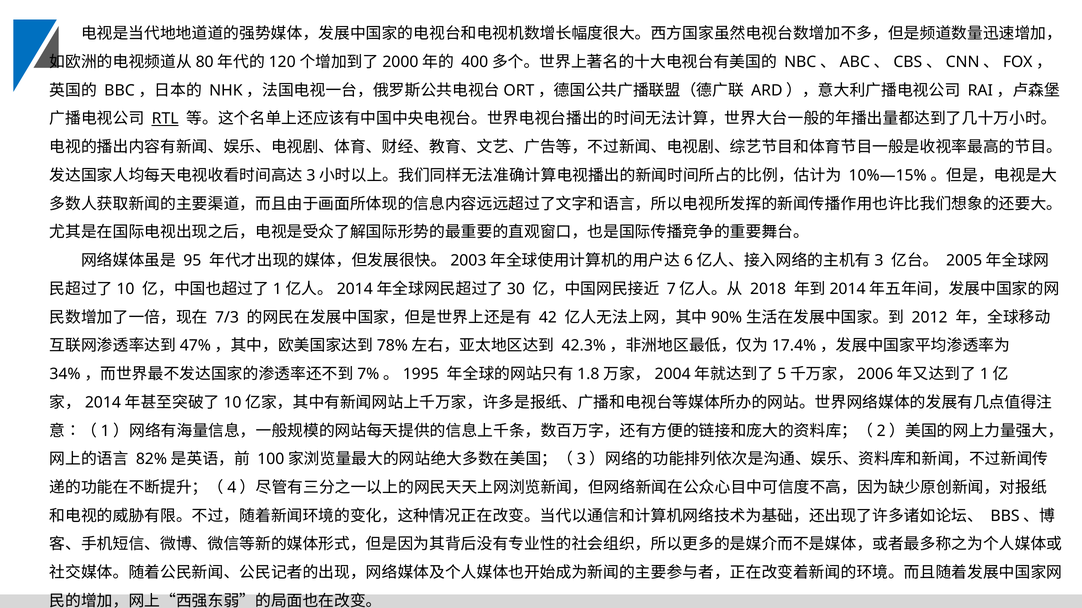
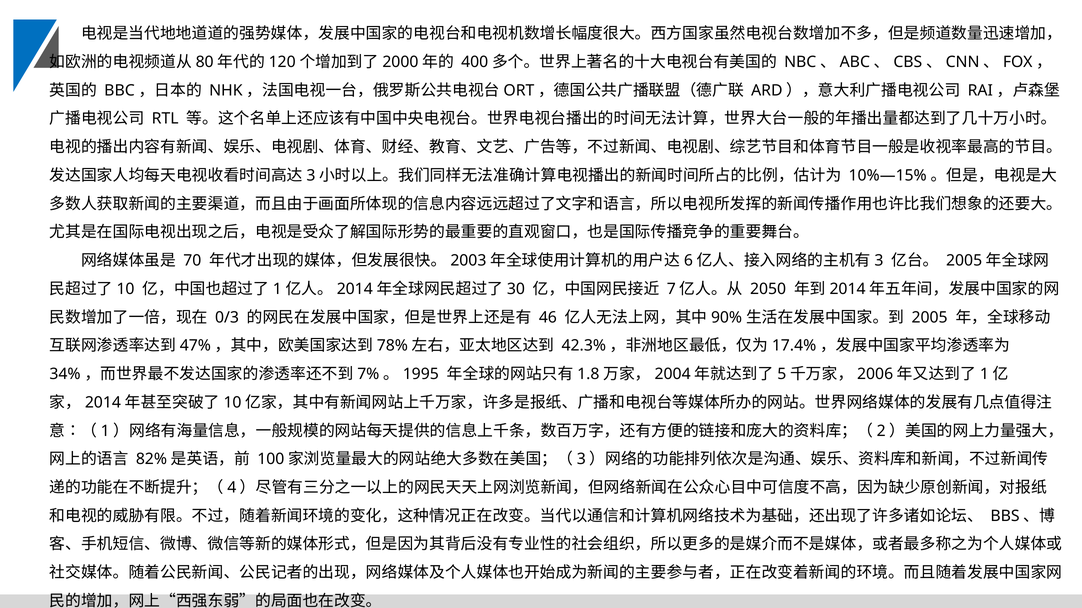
RTL underline: present -> none
95: 95 -> 70
2018: 2018 -> 2050
7/3: 7/3 -> 0/3
42: 42 -> 46
2012: 2012 -> 2005
